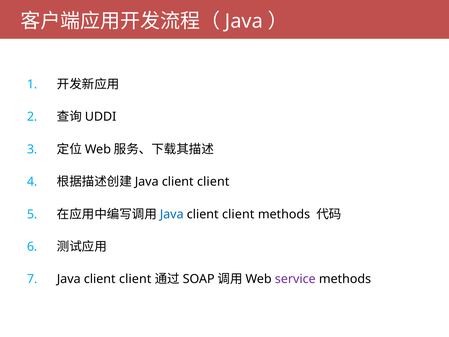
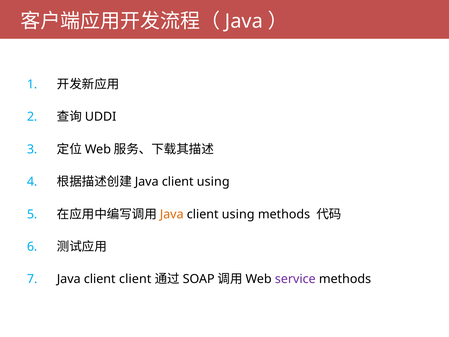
client at (213, 182): client -> using
Java at (172, 214) colour: blue -> orange
client at (238, 214): client -> using
